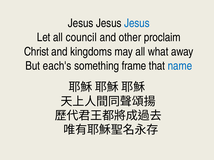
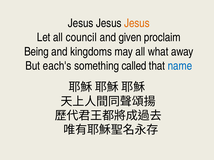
Jesus at (137, 23) colour: blue -> orange
other: other -> given
Christ: Christ -> Being
frame: frame -> called
